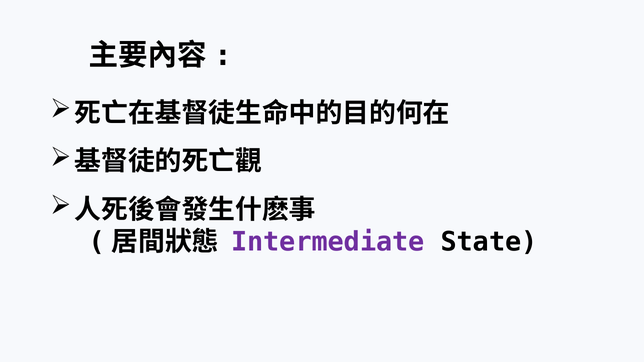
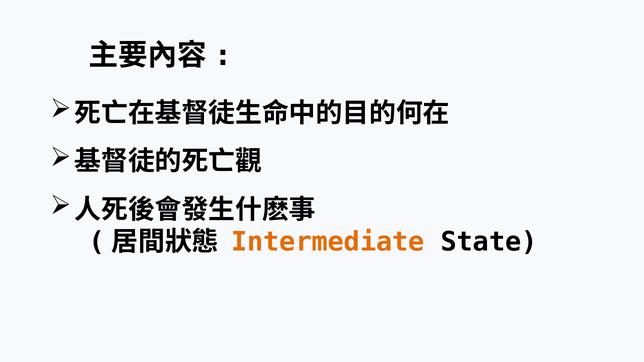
Intermediate colour: purple -> orange
